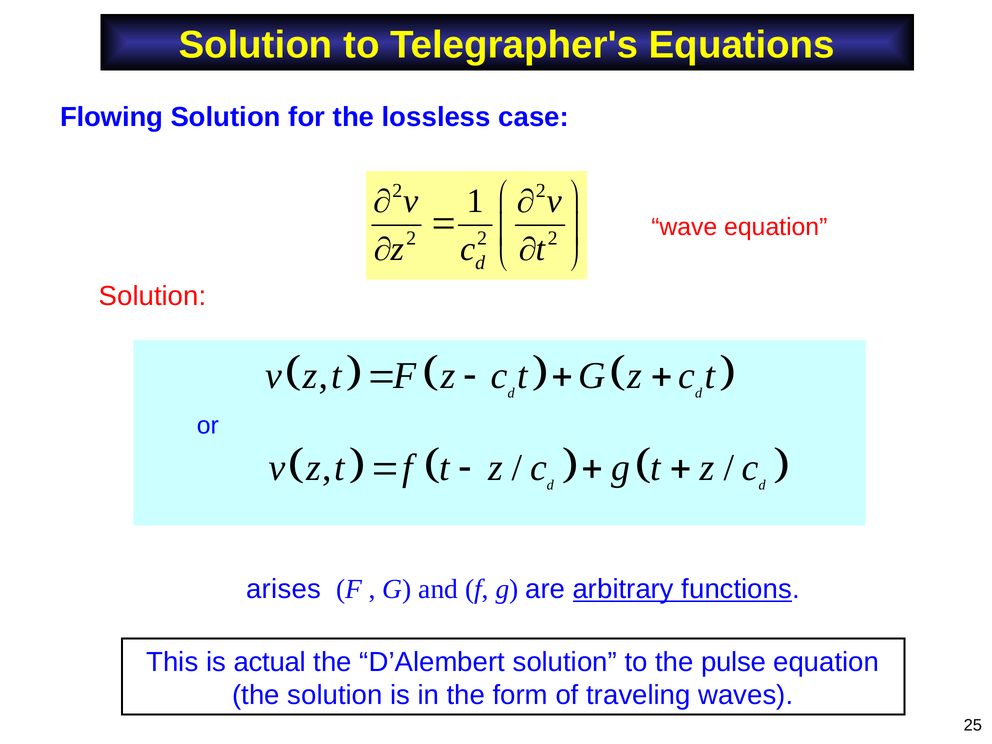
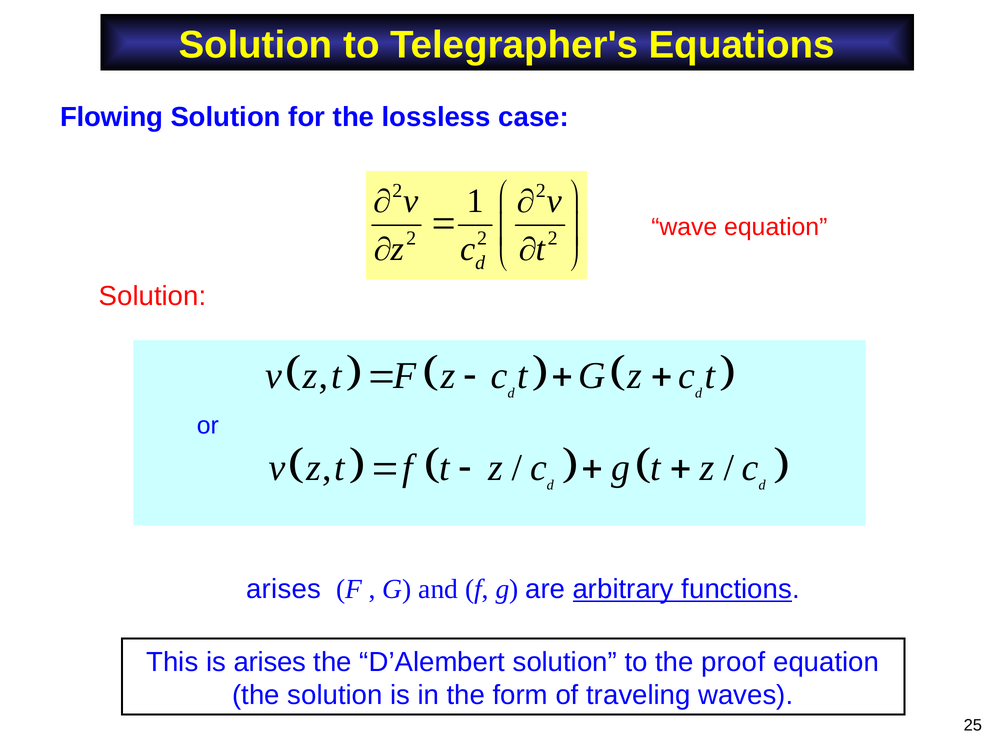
is actual: actual -> arises
pulse: pulse -> proof
